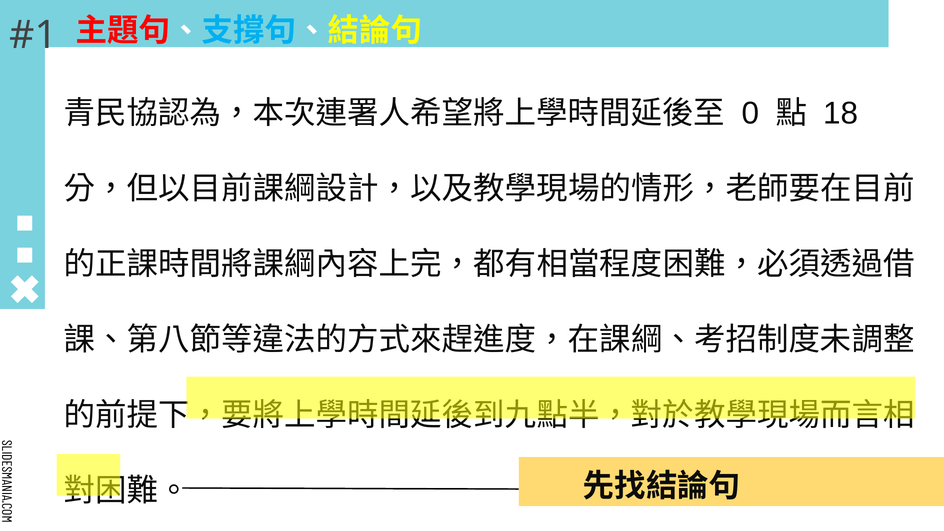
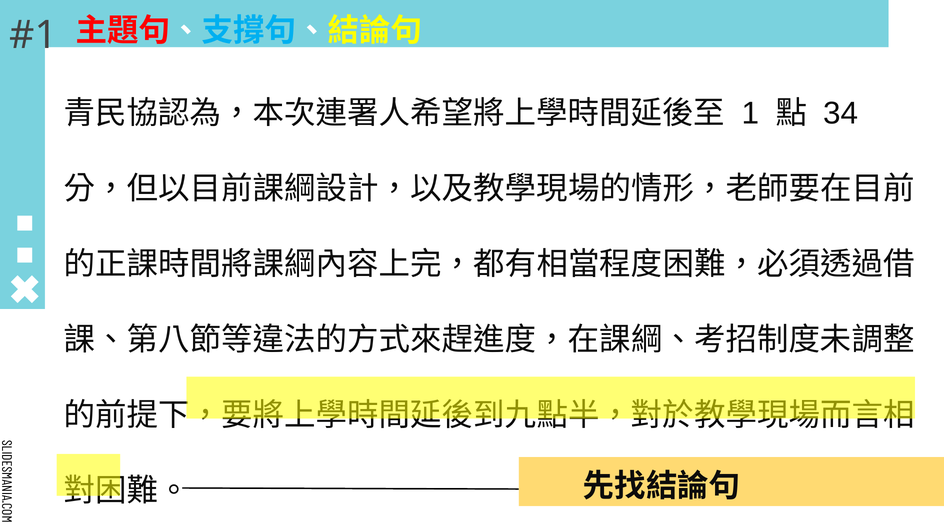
0: 0 -> 1
18: 18 -> 34
